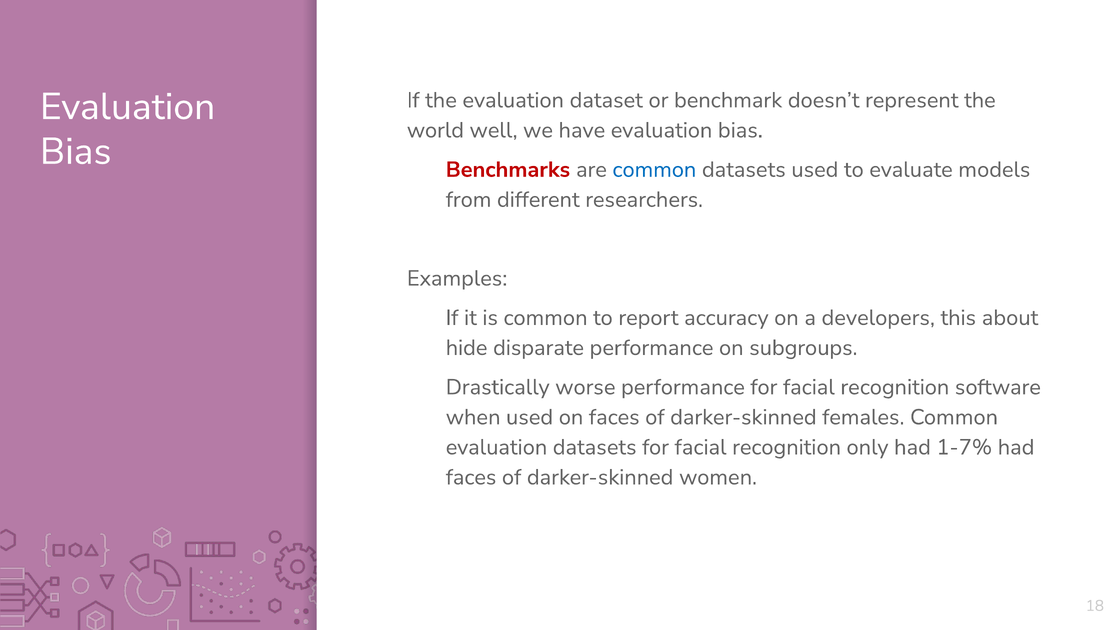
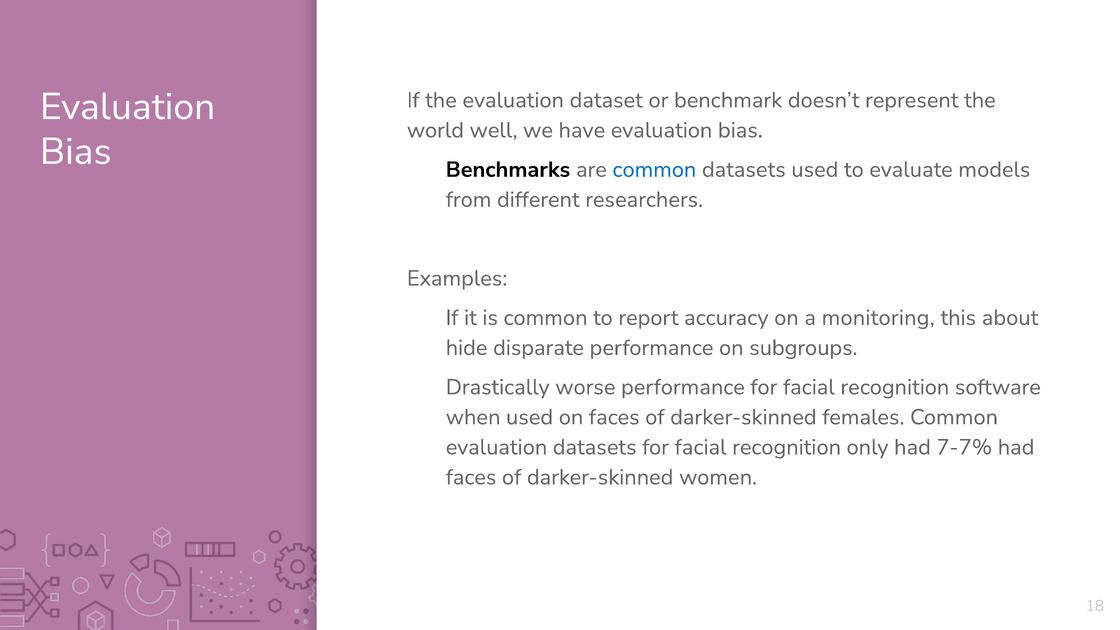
Benchmarks colour: red -> black
developers: developers -> monitoring
1-7%: 1-7% -> 7-7%
